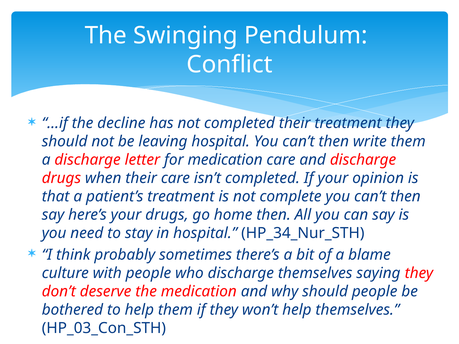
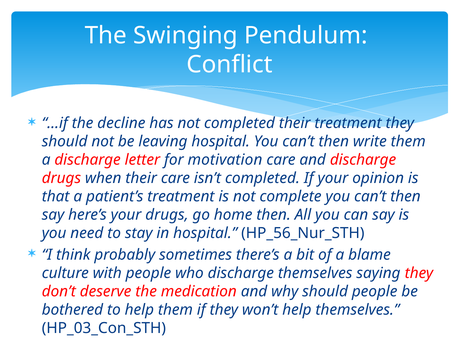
for medication: medication -> motivation
HP_34_Nur_STH: HP_34_Nur_STH -> HP_56_Nur_STH
